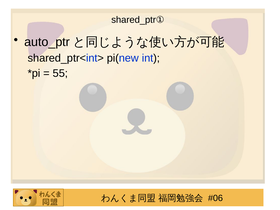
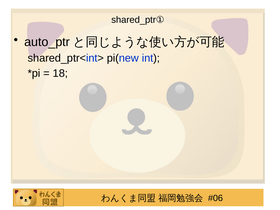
55: 55 -> 18
